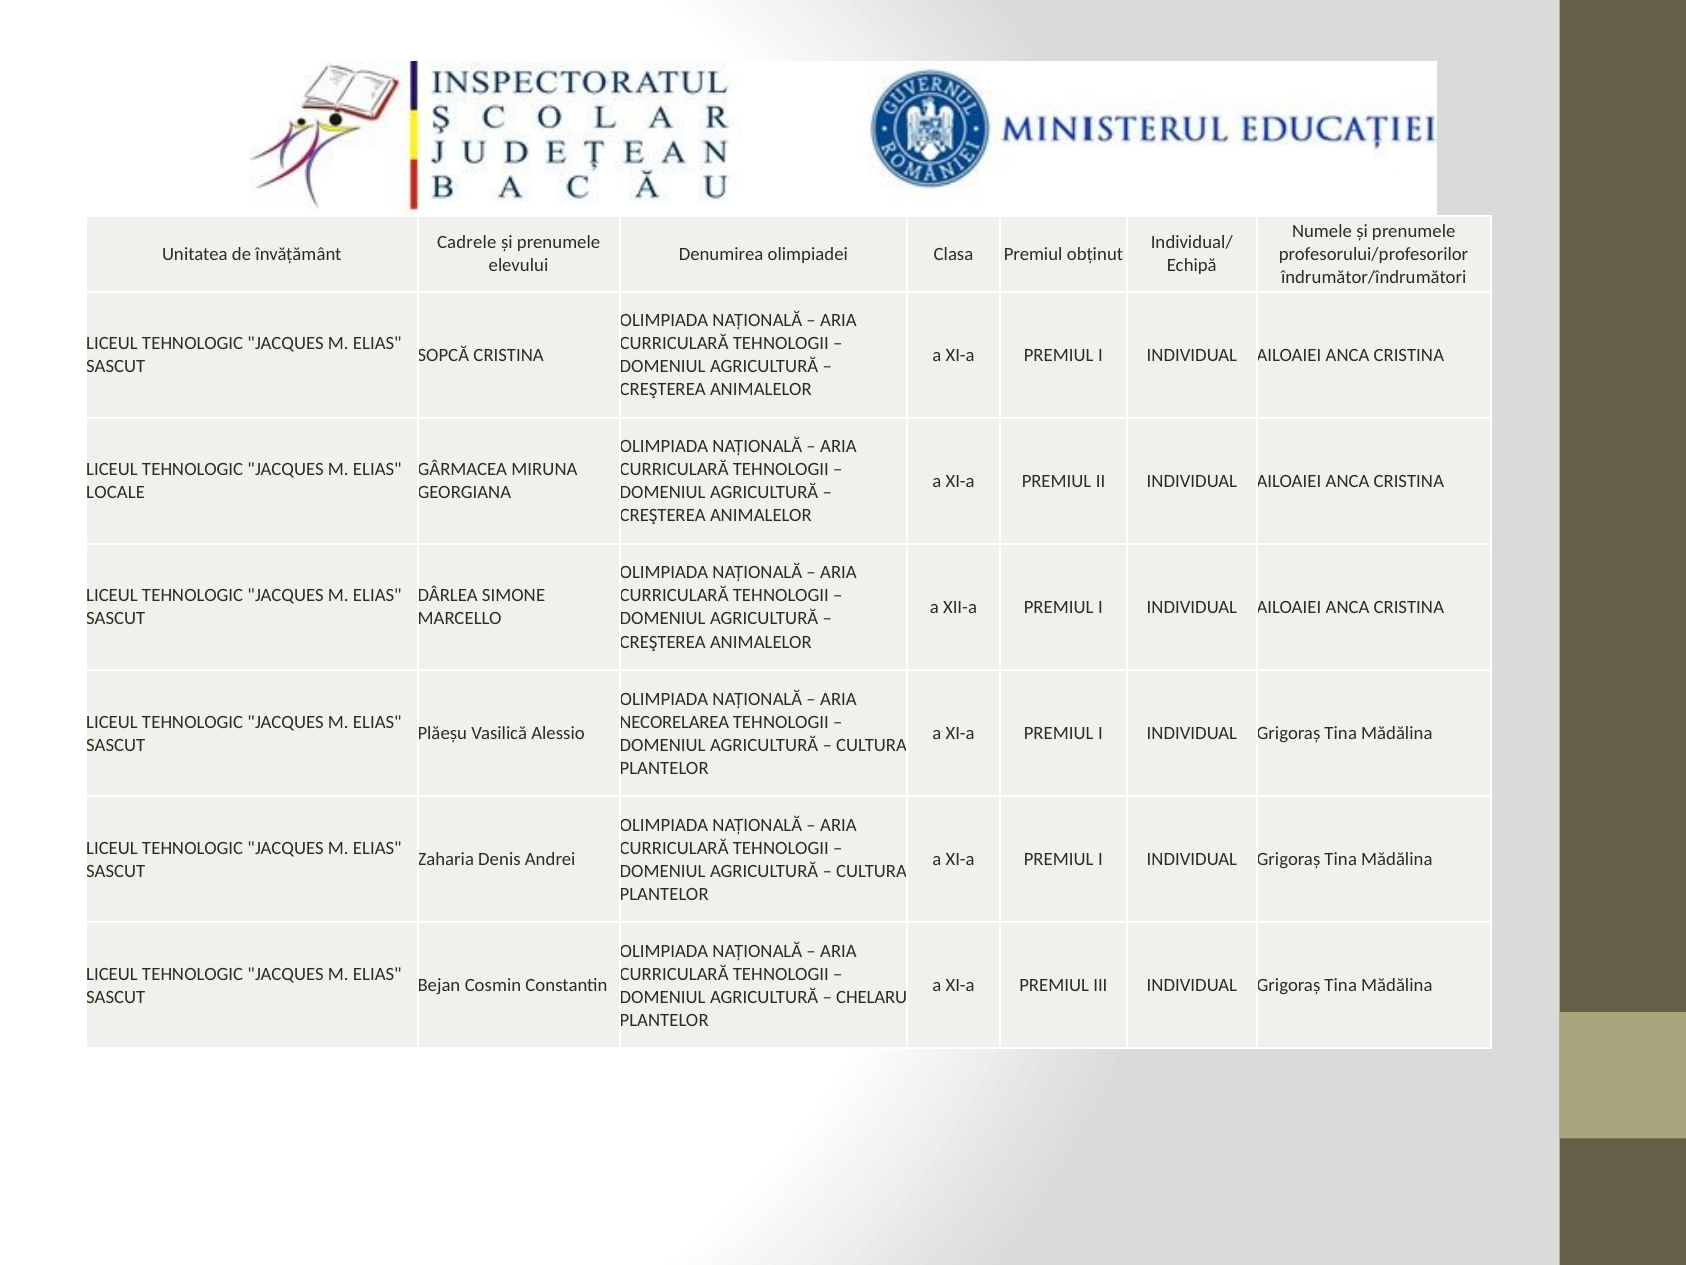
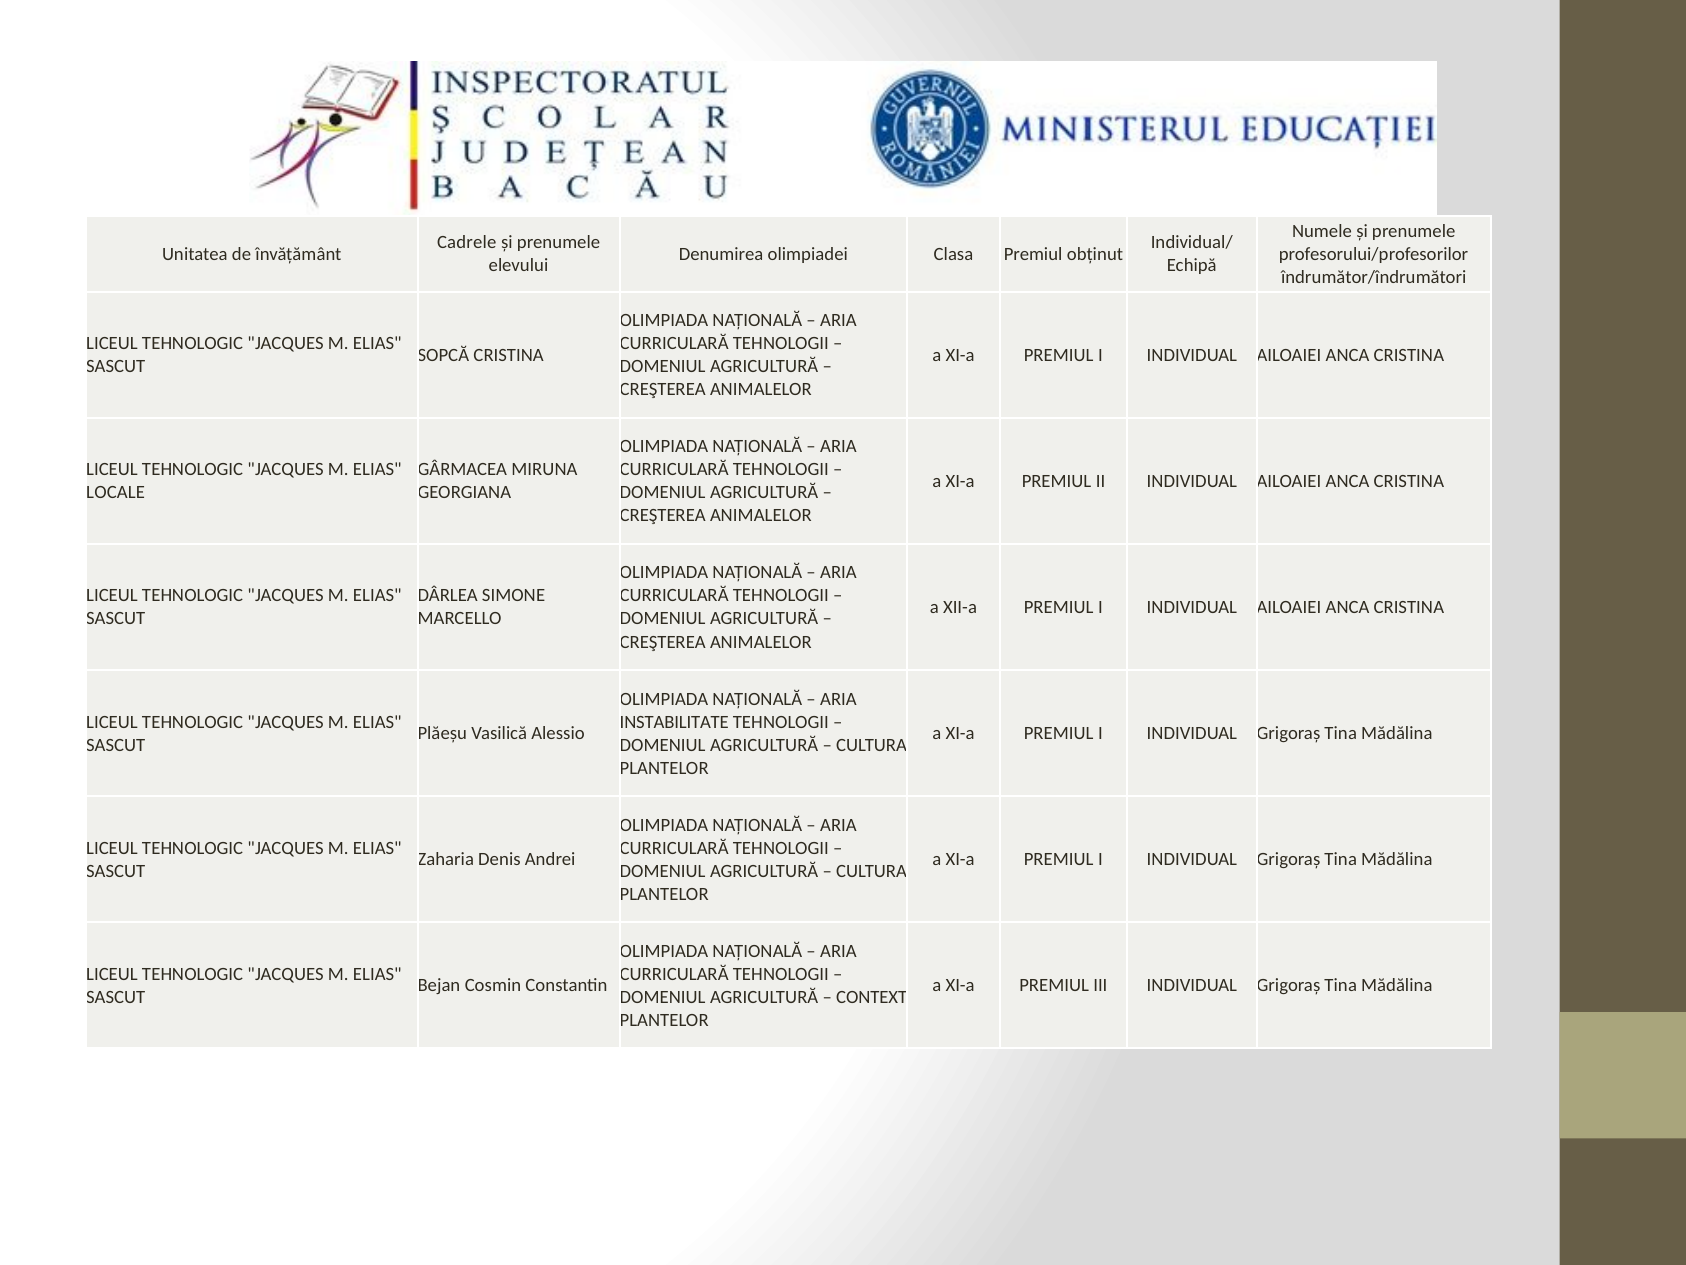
NECORELAREA: NECORELAREA -> INSTABILITATE
CHELARU: CHELARU -> CONTEXT
